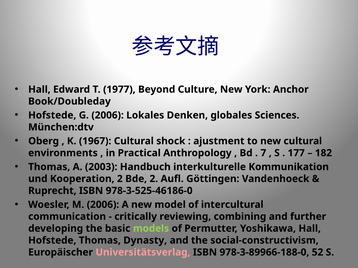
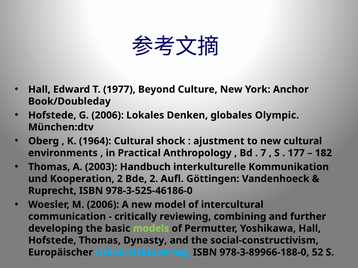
Sciences: Sciences -> Olympic
1967: 1967 -> 1964
Universitätsverlag colour: pink -> light blue
